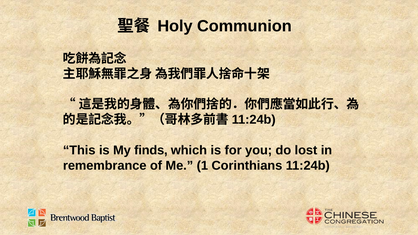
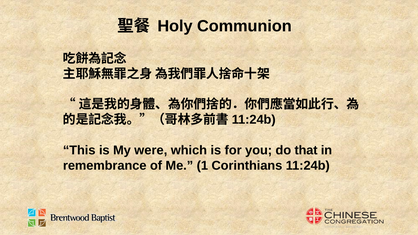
finds: finds -> were
lost: lost -> that
